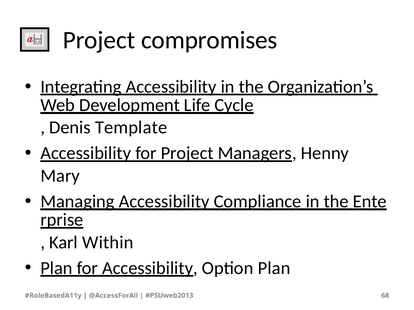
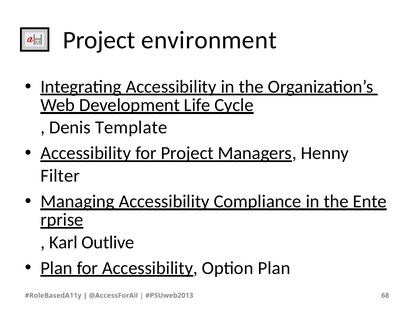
compromises: compromises -> environment
Mary: Mary -> Filter
Within: Within -> Outlive
